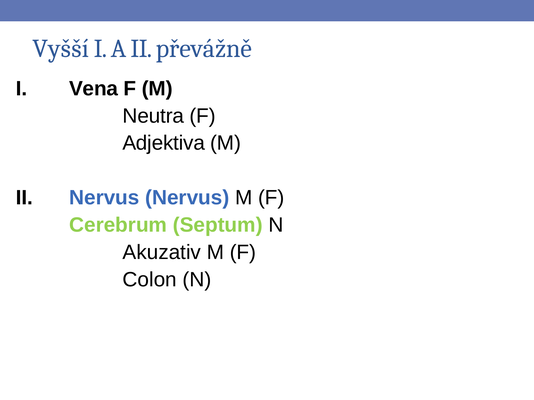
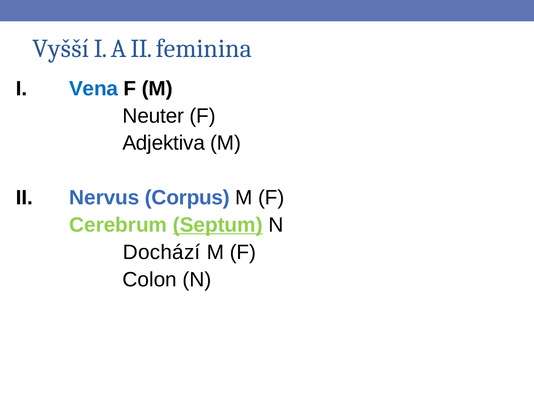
převážně: převážně -> feminina
Vena colour: black -> blue
Neutra: Neutra -> Neuter
Nervus Nervus: Nervus -> Corpus
Septum underline: none -> present
Akuzativ: Akuzativ -> Dochází
